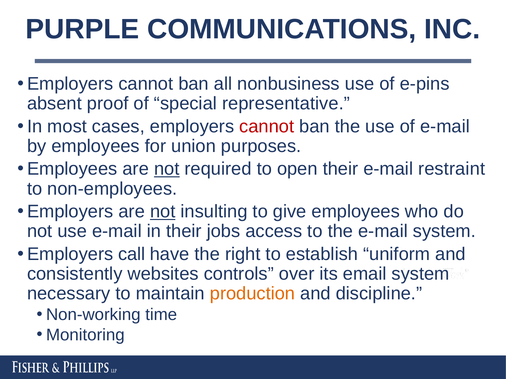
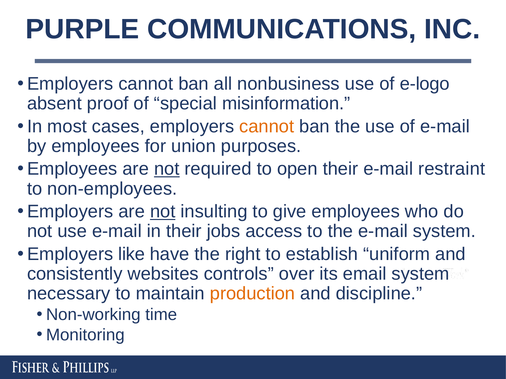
e-pins: e-pins -> e-logo
representative: representative -> misinformation
cannot at (267, 127) colour: red -> orange
call: call -> like
